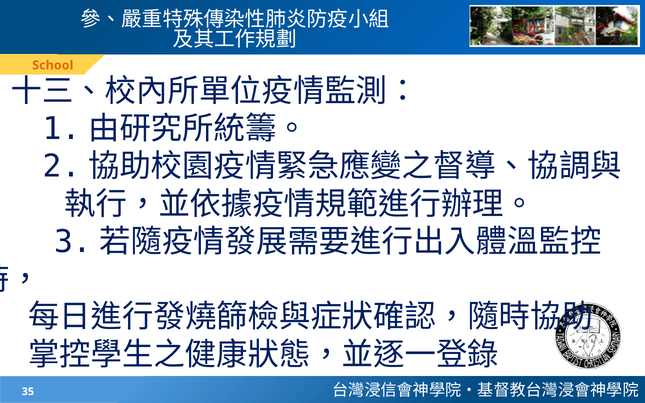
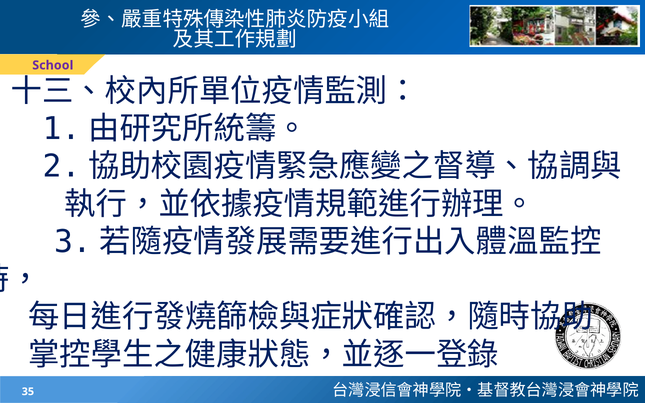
School colour: orange -> purple
